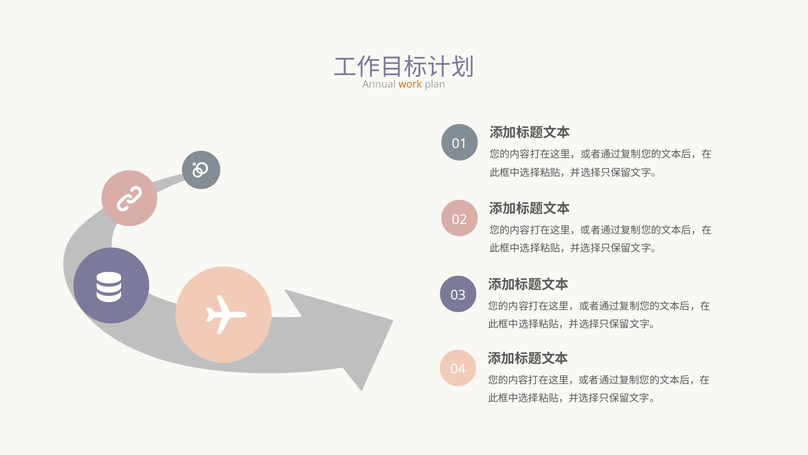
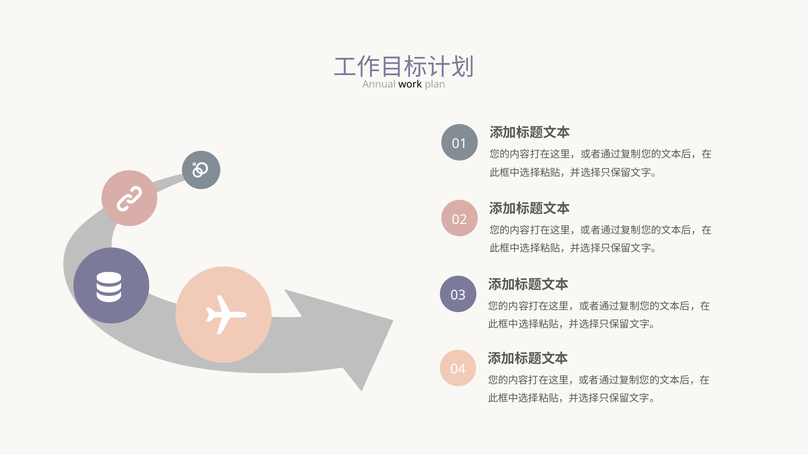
work colour: orange -> black
